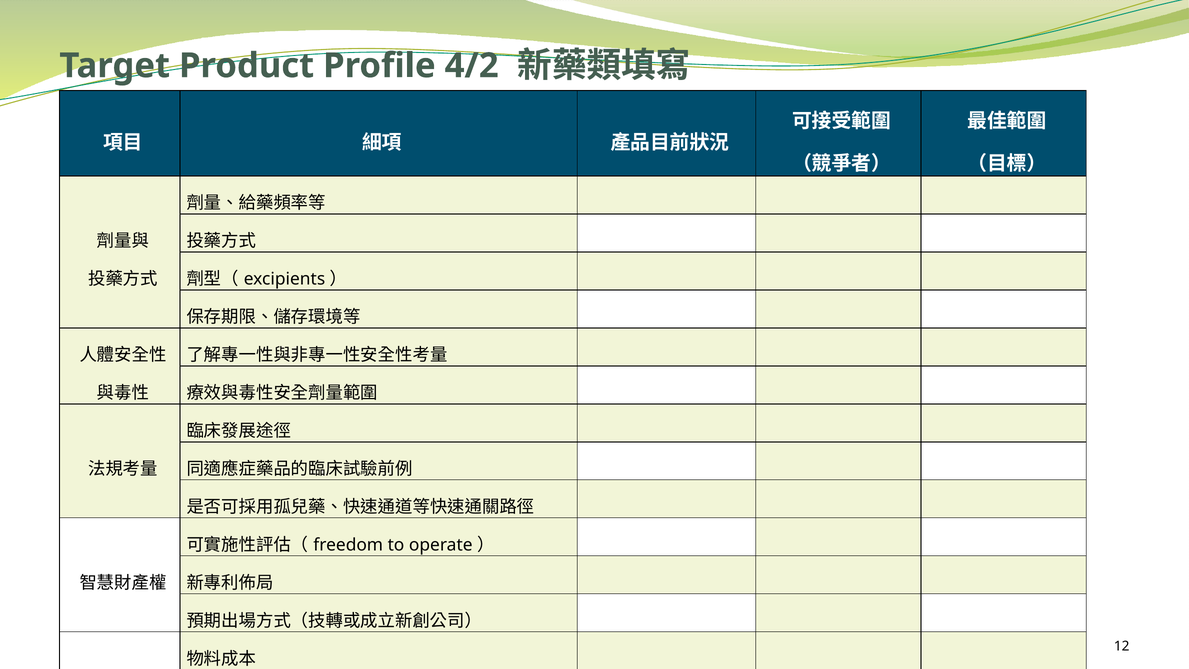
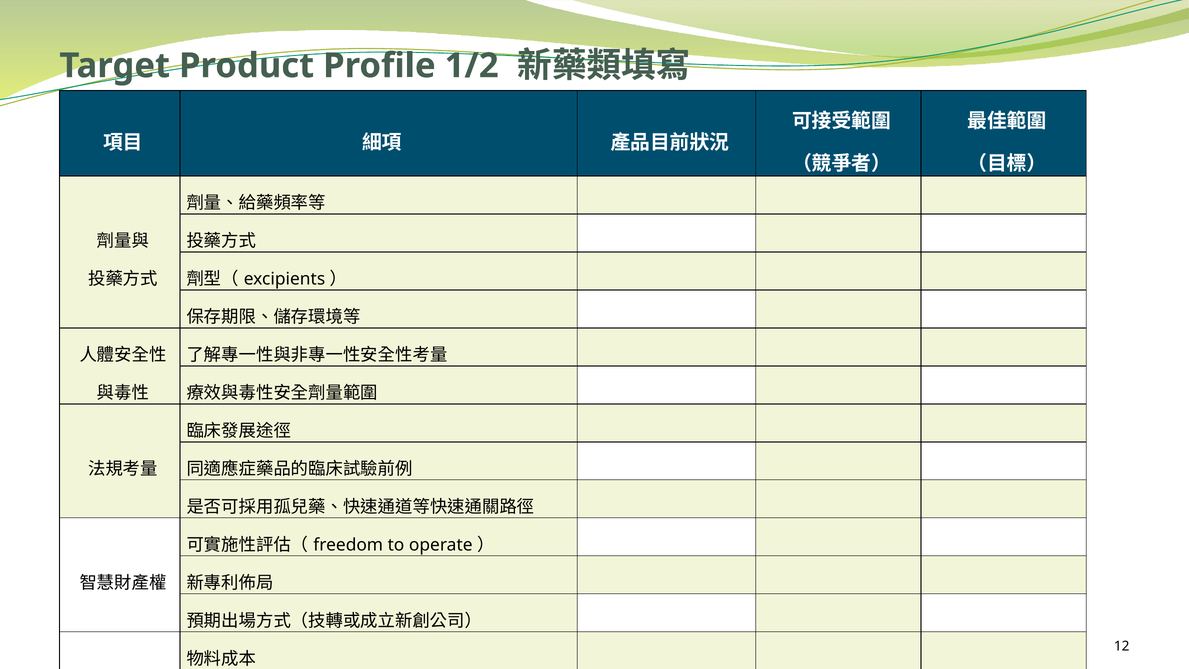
4/2: 4/2 -> 1/2
